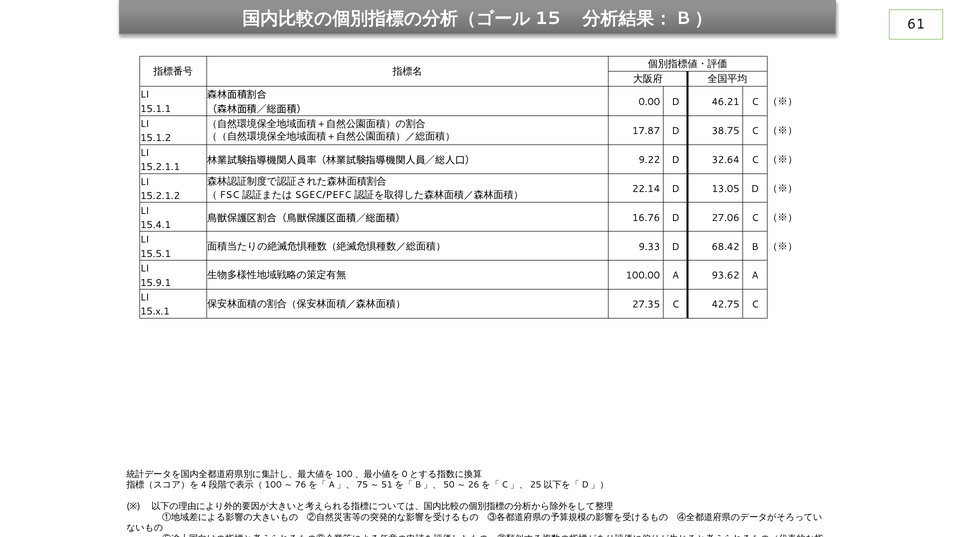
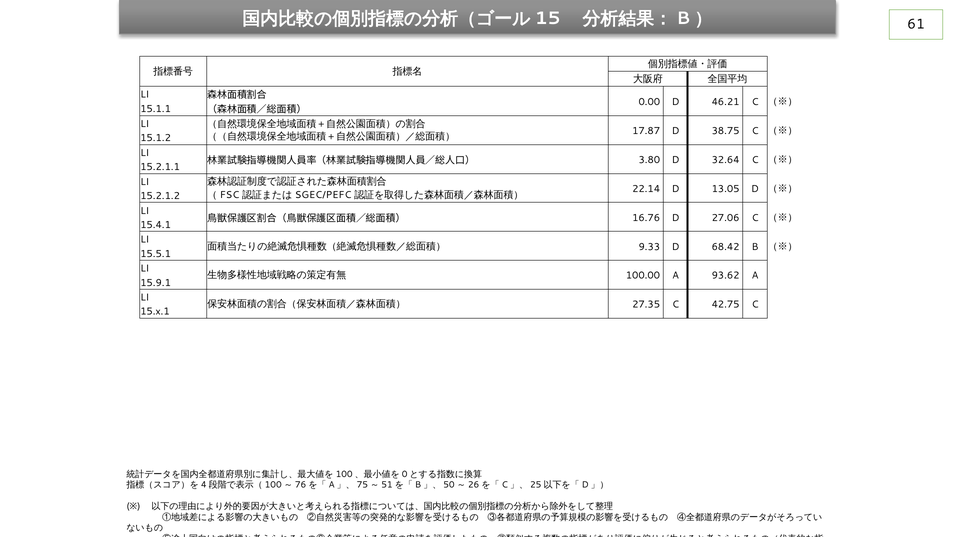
9.22: 9.22 -> 3.80
